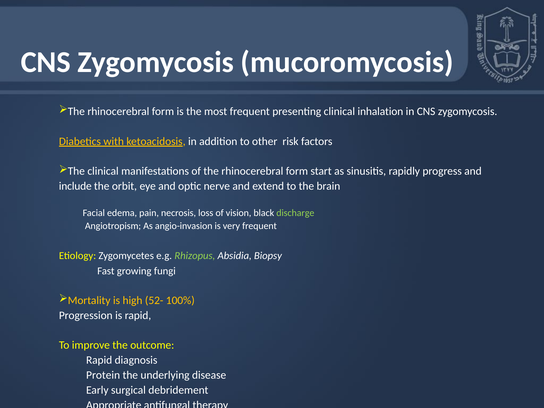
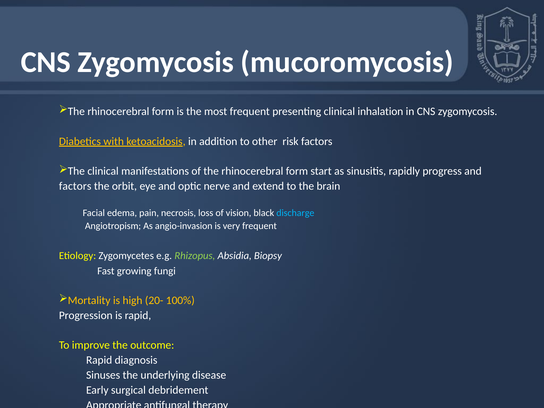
include at (75, 186): include -> factors
discharge colour: light green -> light blue
52-: 52- -> 20-
Protein: Protein -> Sinuses
